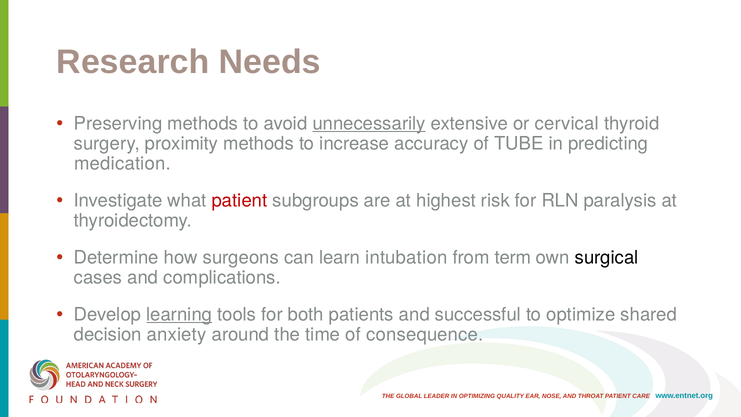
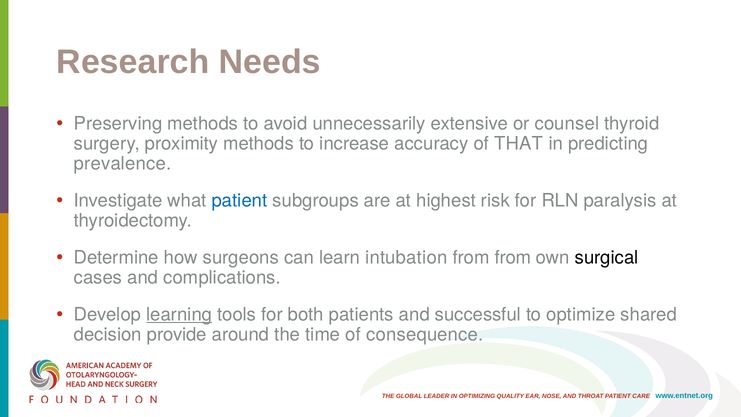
unnecessarily underline: present -> none
cervical: cervical -> counsel
TUBE: TUBE -> THAT
medication: medication -> prevalence
patient at (239, 201) colour: red -> blue
from term: term -> from
anxiety: anxiety -> provide
